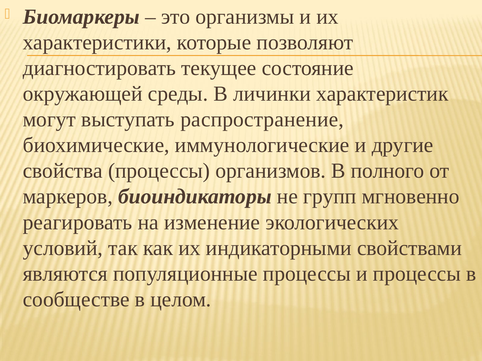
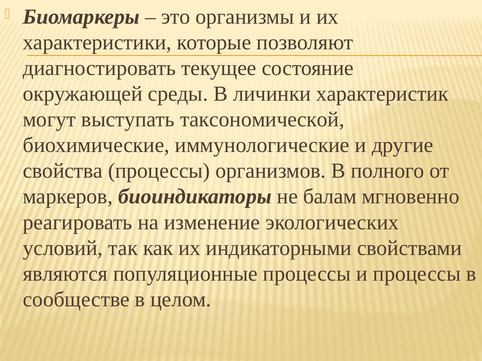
распространение: распространение -> таксономической
групп: групп -> балам
